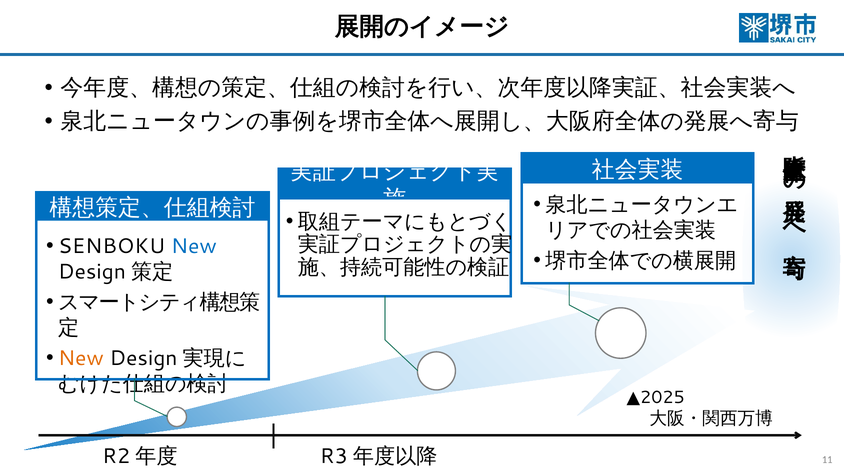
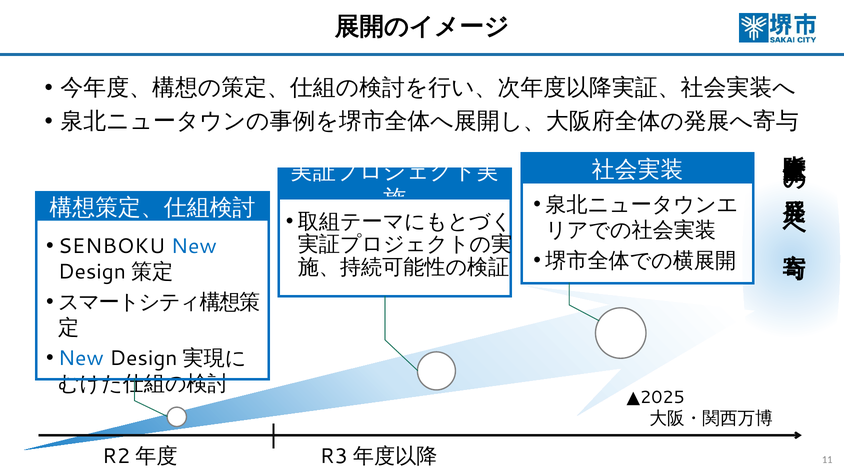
New at (81, 358) colour: orange -> blue
